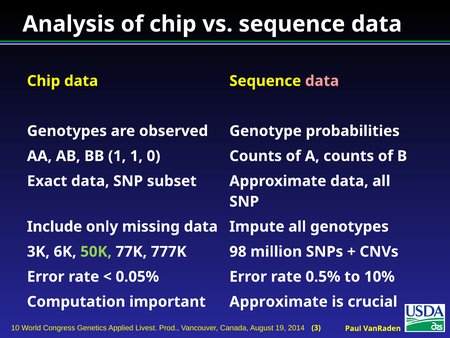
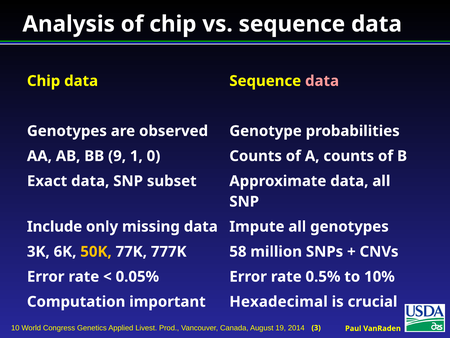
BB 1: 1 -> 9
50K colour: light green -> yellow
98: 98 -> 58
important Approximate: Approximate -> Hexadecimal
